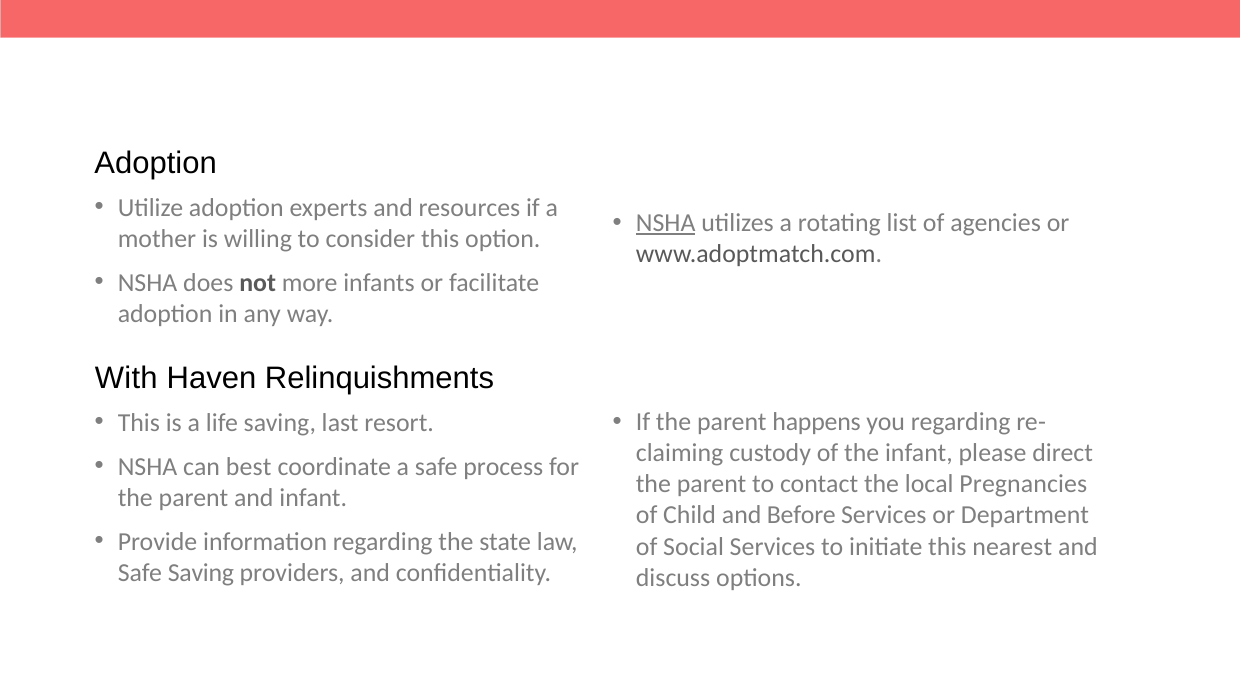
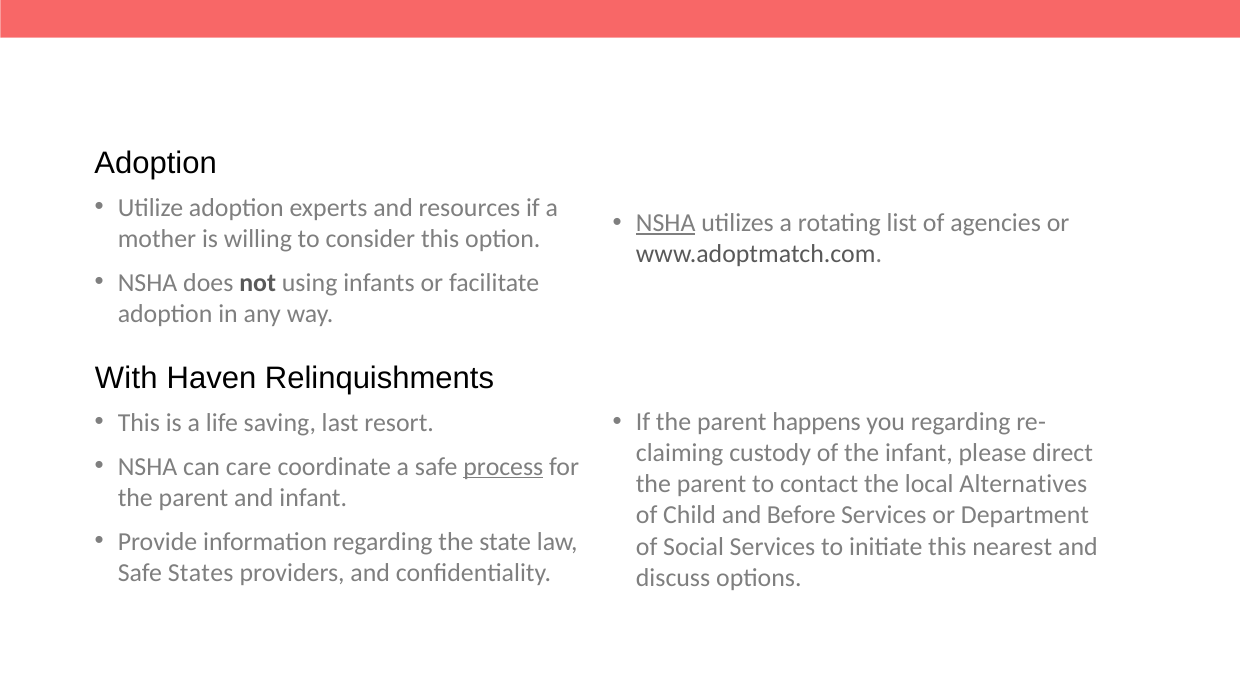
more: more -> using
best: best -> care
process underline: none -> present
Pregnancies: Pregnancies -> Alternatives
Safe Saving: Saving -> States
